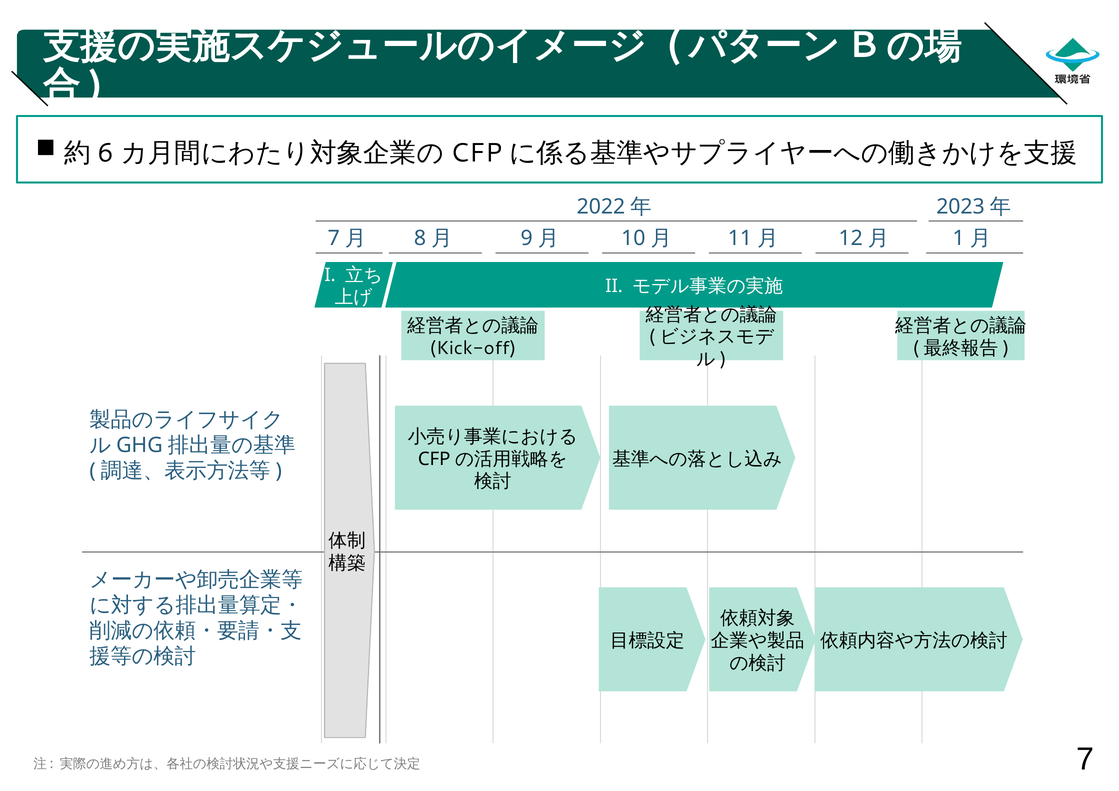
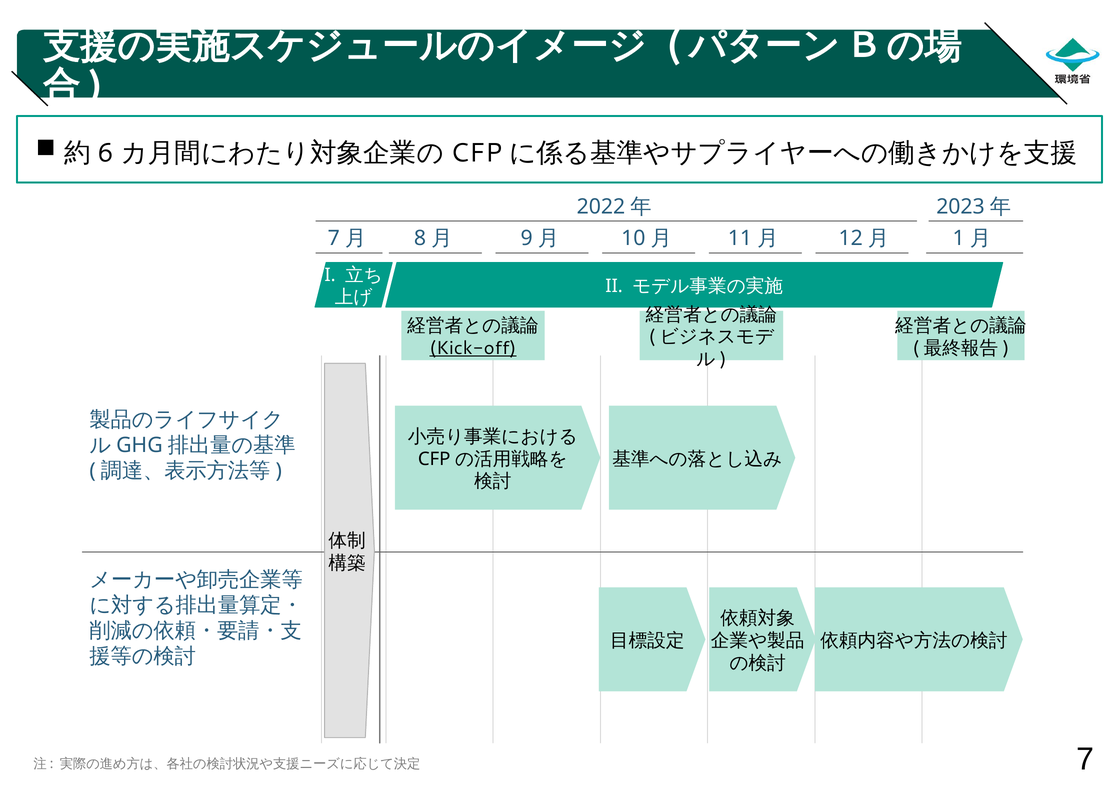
Kick-off underline: none -> present
